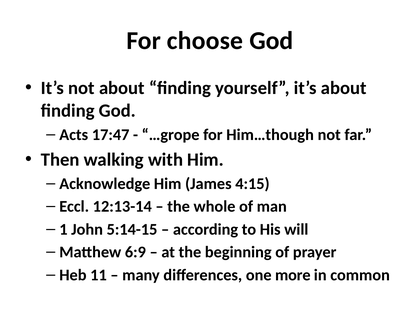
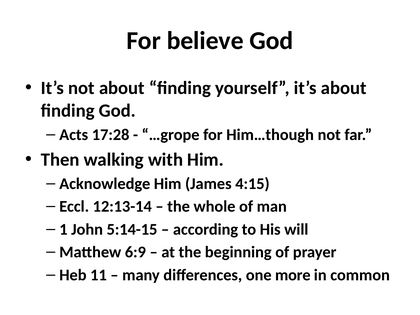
choose: choose -> believe
17:47: 17:47 -> 17:28
